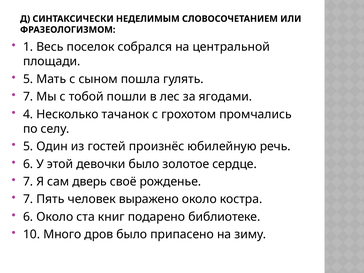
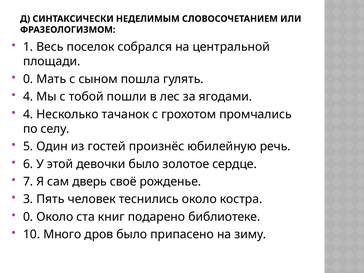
5 at (28, 79): 5 -> 0
7 at (28, 97): 7 -> 4
7 at (28, 199): 7 -> 3
выражено: выражено -> теснились
6 at (28, 217): 6 -> 0
